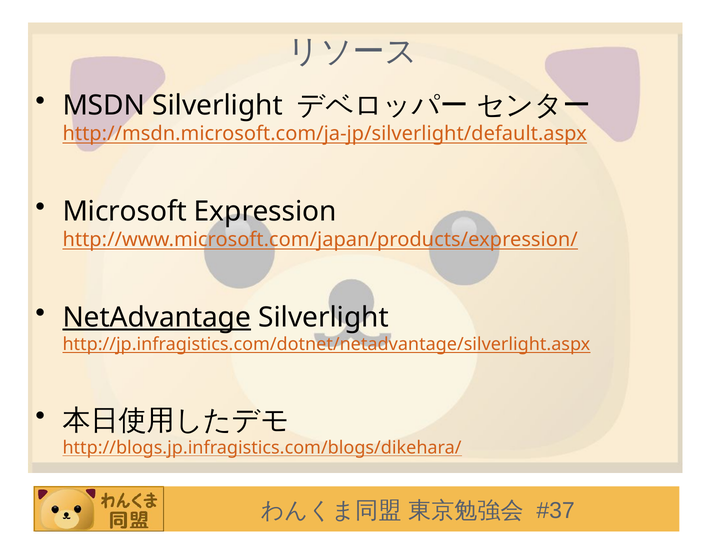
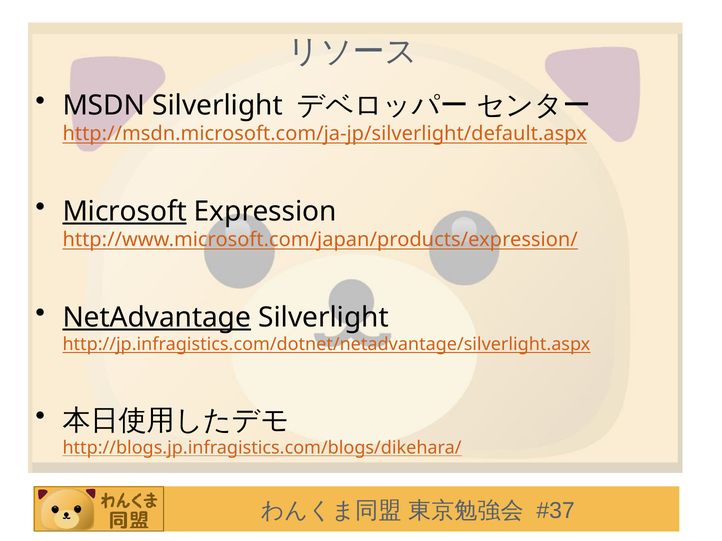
Microsoft underline: none -> present
